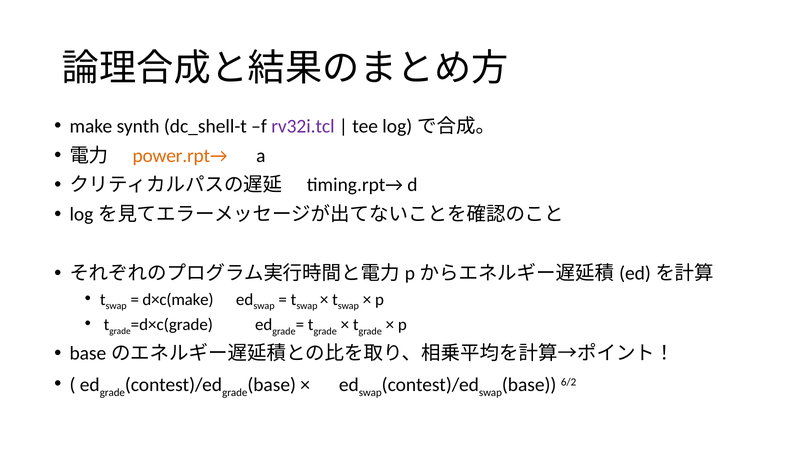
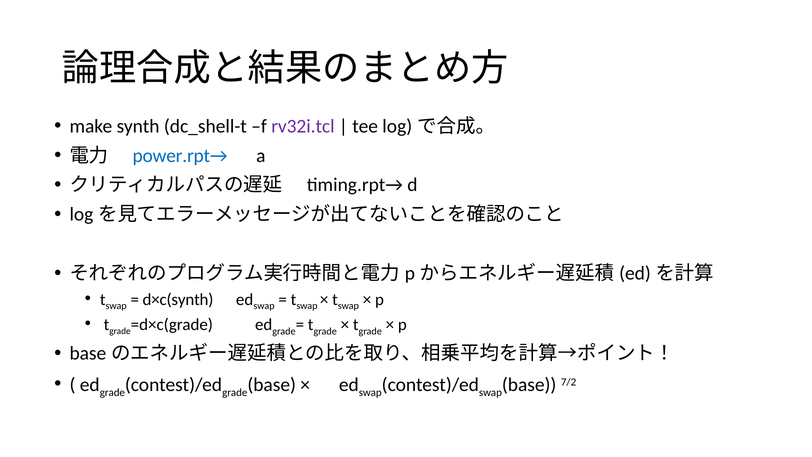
power.rpt→ colour: orange -> blue
d×c(make: d×c(make -> d×c(synth
6/2: 6/2 -> 7/2
